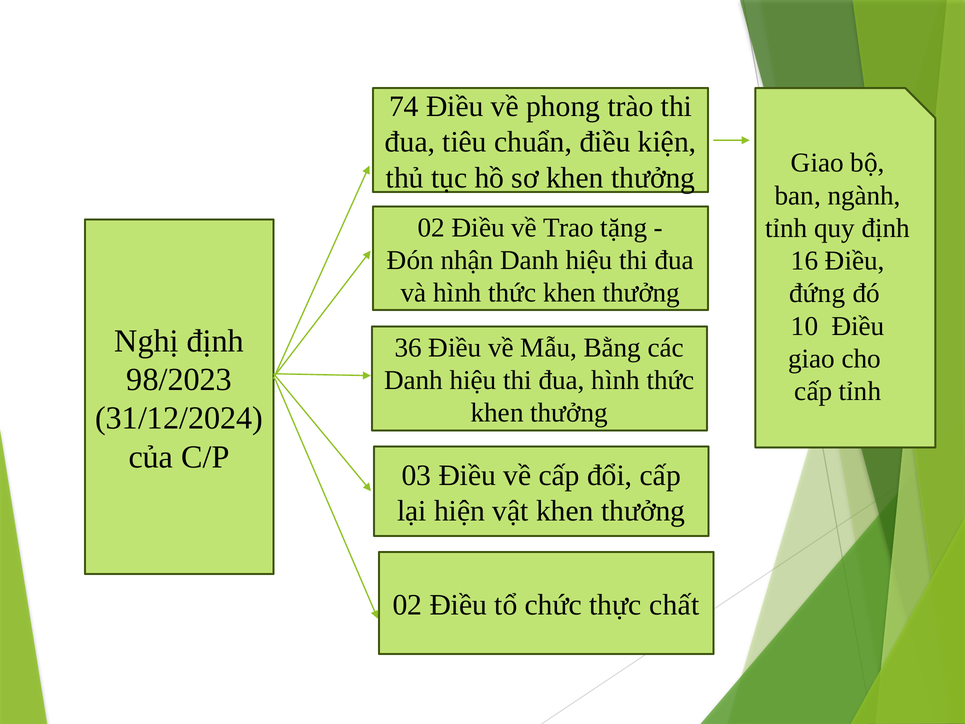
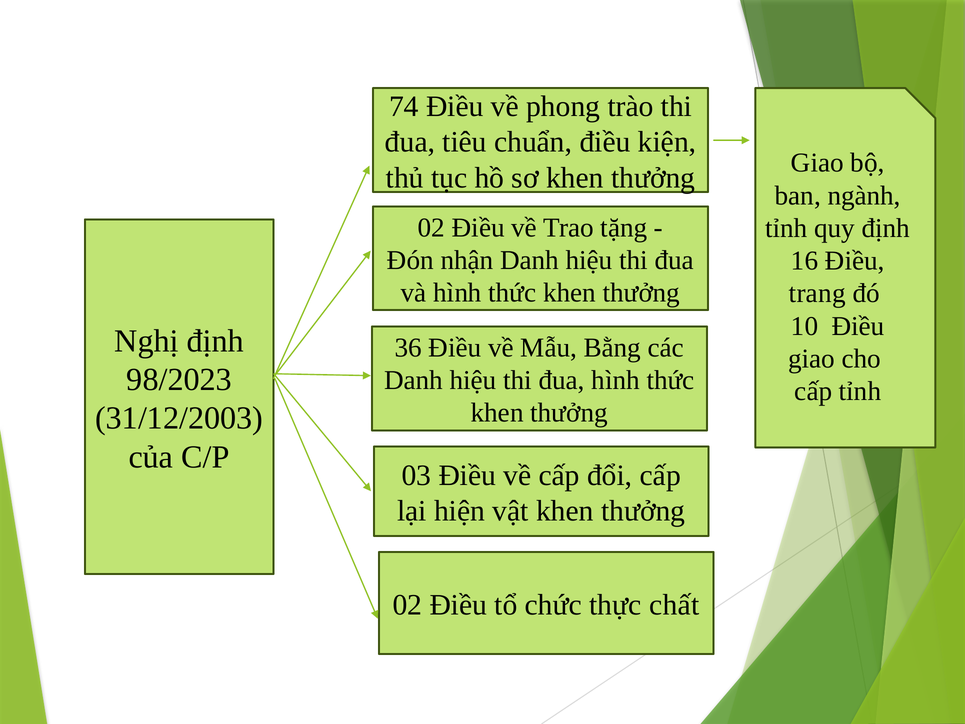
đứng: đứng -> trang
31/12/2024: 31/12/2024 -> 31/12/2003
